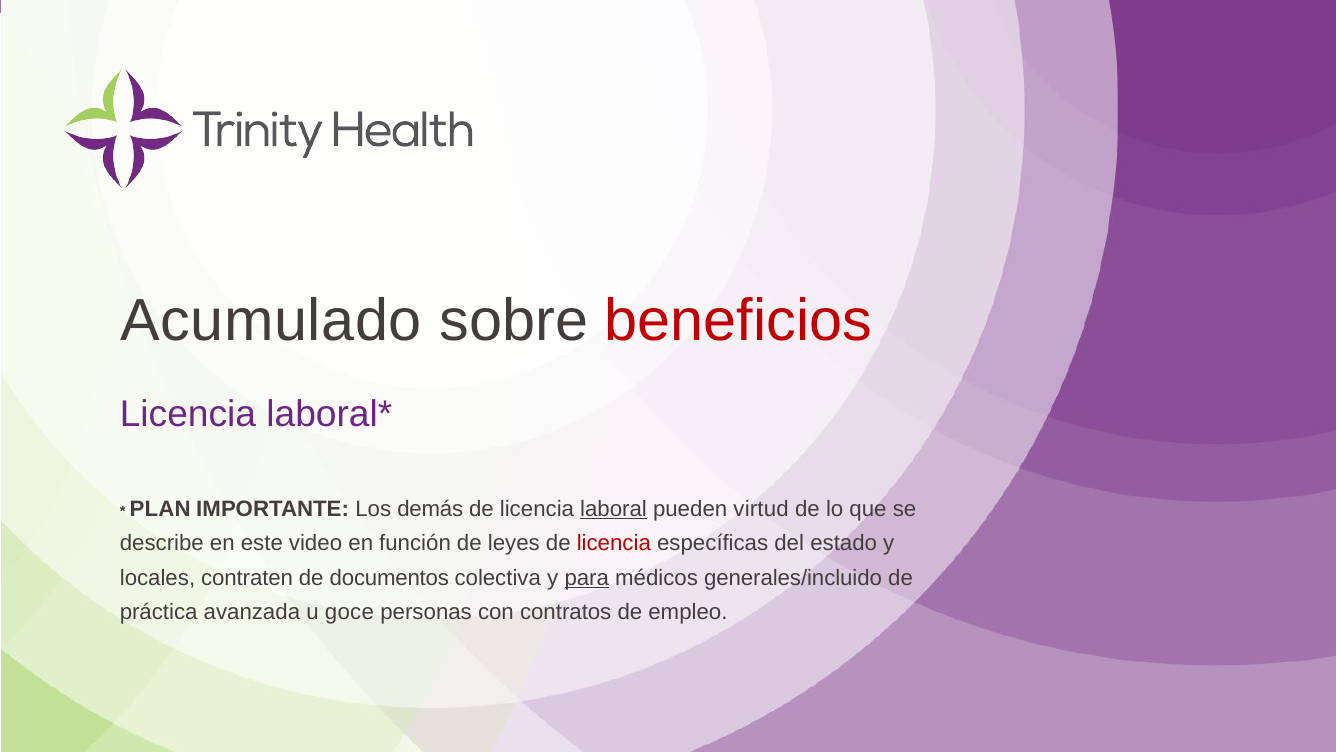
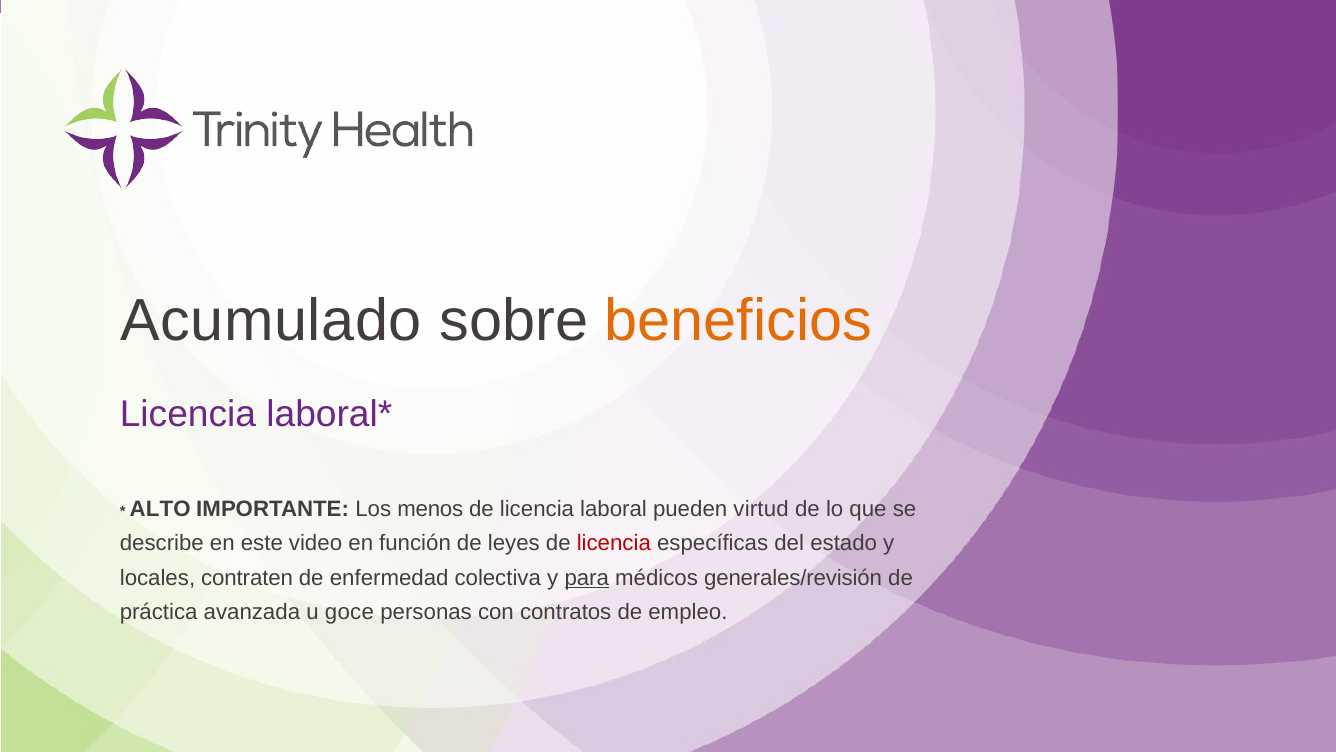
beneficios colour: red -> orange
PLAN: PLAN -> ALTO
demás: demás -> menos
laboral underline: present -> none
documentos: documentos -> enfermedad
generales/incluido: generales/incluido -> generales/revisión
